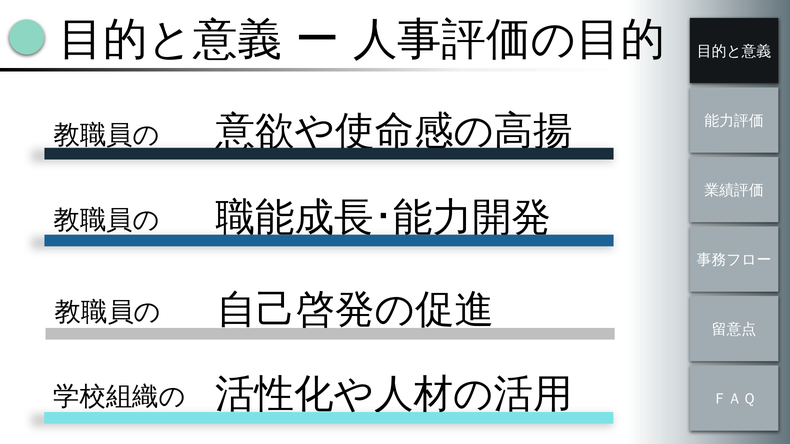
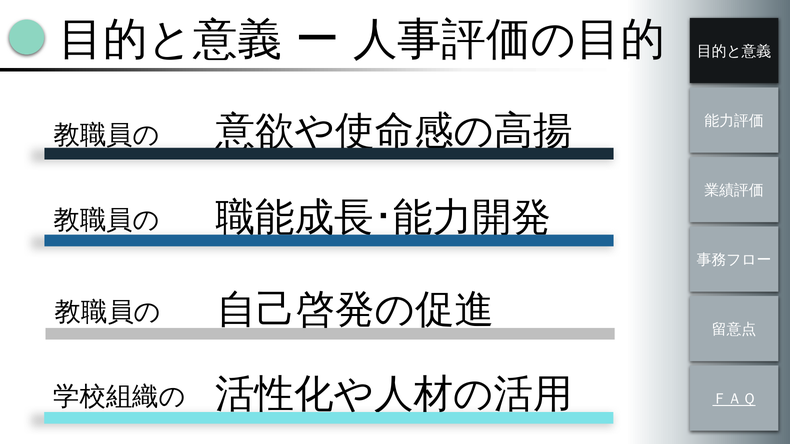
ＦＡＱ underline: none -> present
